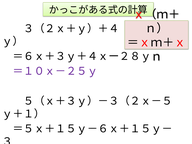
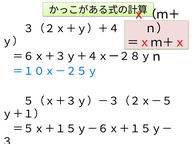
＝１０ｘ－２５ｙ colour: purple -> blue
